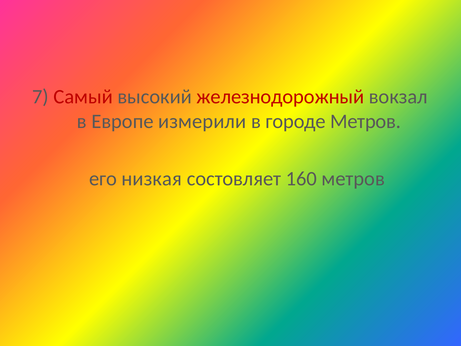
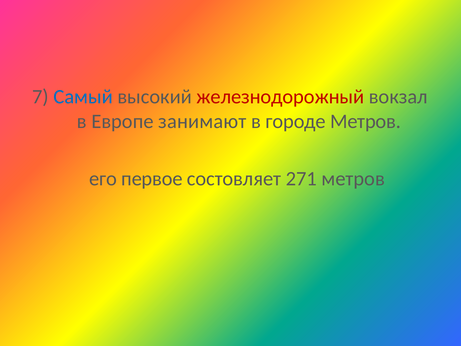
Самый colour: red -> blue
измерили: измерили -> занимают
низкая: низкая -> первое
160: 160 -> 271
